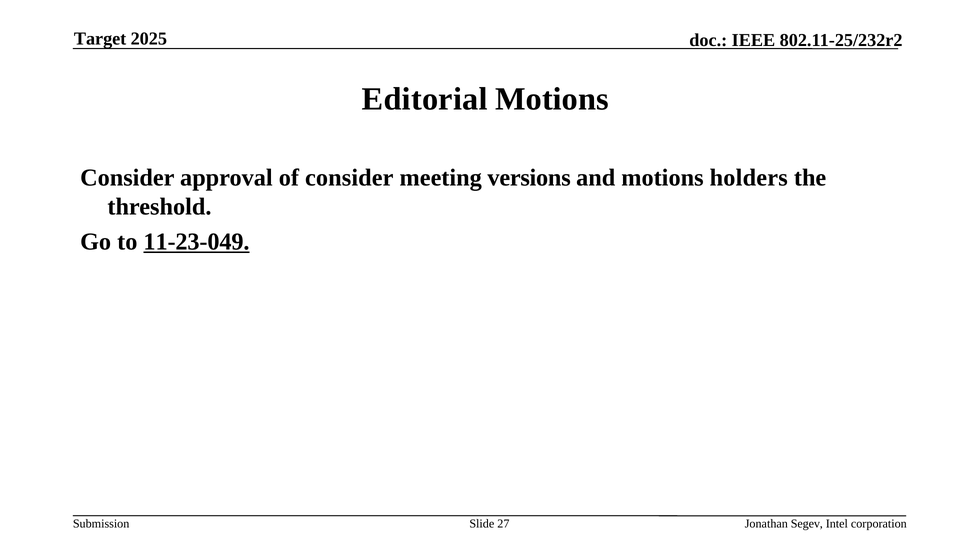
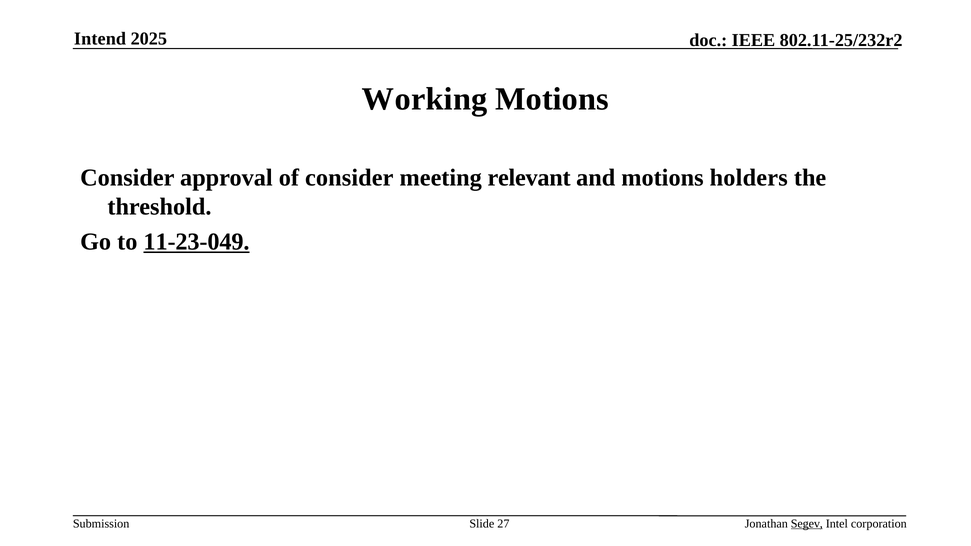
Target: Target -> Intend
Editorial: Editorial -> Working
versions: versions -> relevant
Segev underline: none -> present
